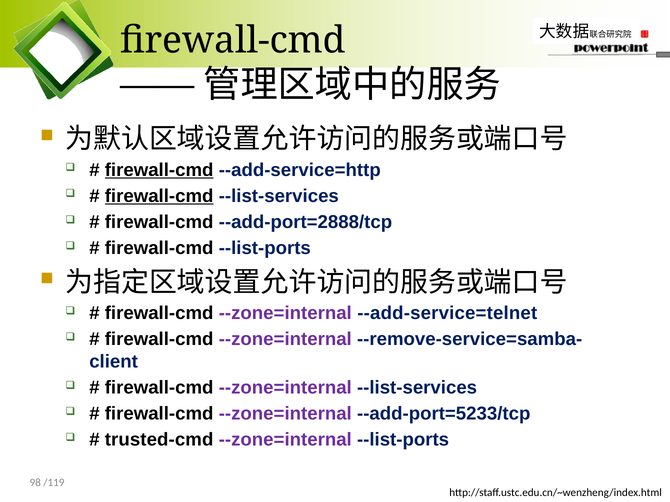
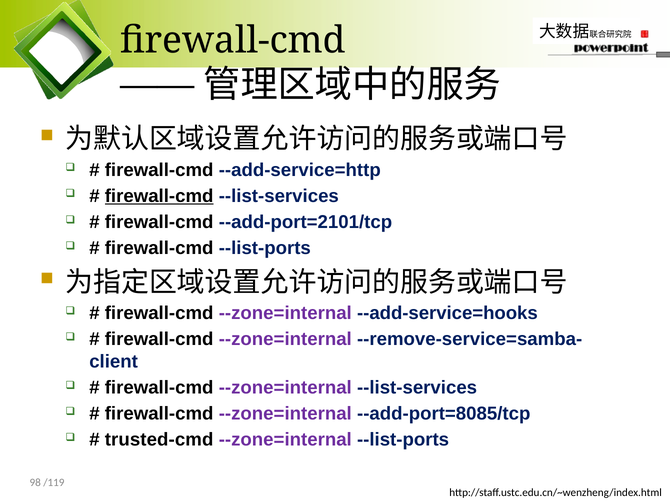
firewall-cmd at (159, 170) underline: present -> none
--add-port=2888/tcp: --add-port=2888/tcp -> --add-port=2101/tcp
--add-service=telnet: --add-service=telnet -> --add-service=hooks
--add-port=5233/tcp: --add-port=5233/tcp -> --add-port=8085/tcp
